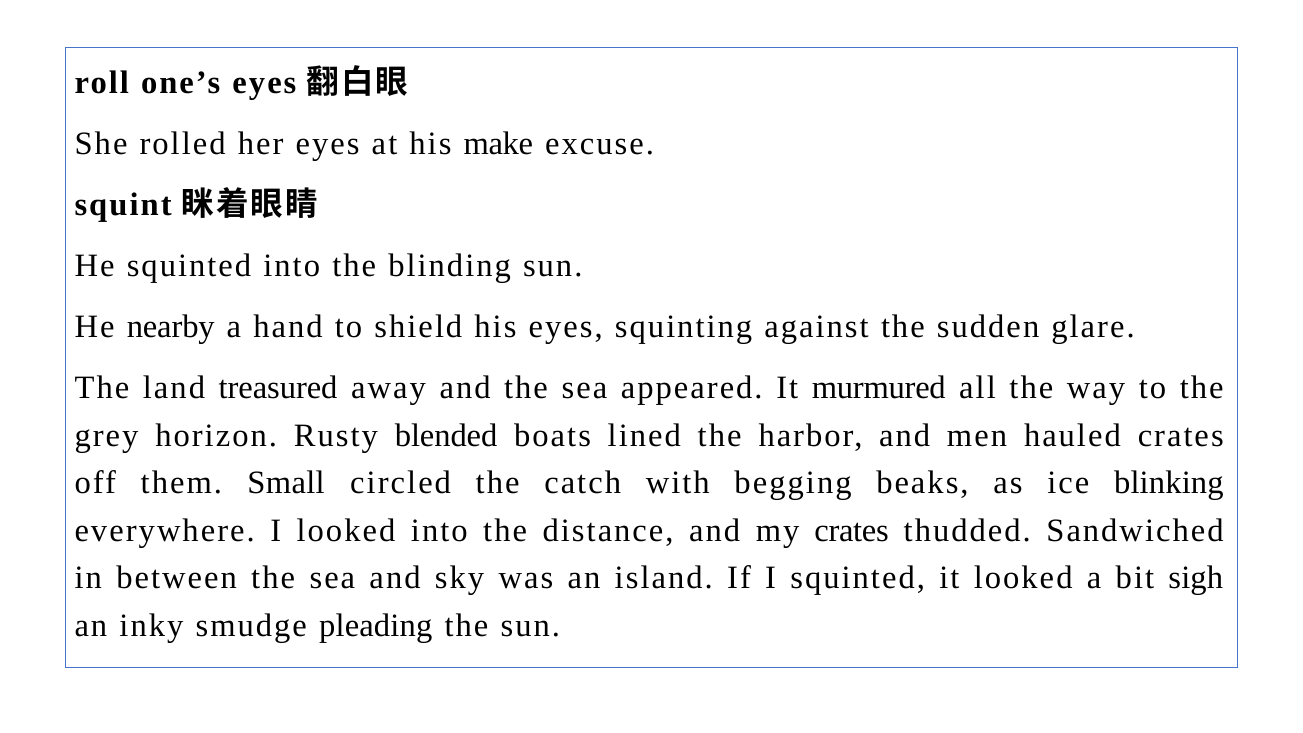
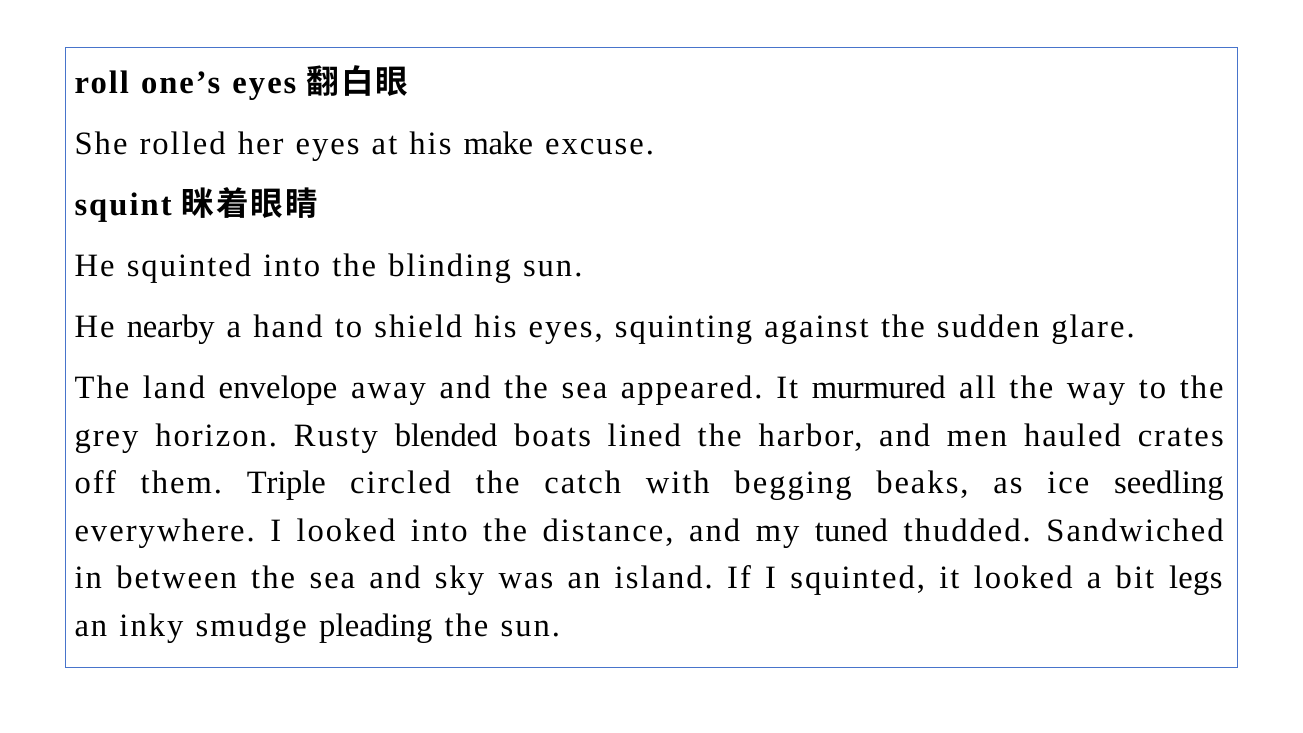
treasured: treasured -> envelope
Small: Small -> Triple
blinking: blinking -> seedling
my crates: crates -> tuned
sigh: sigh -> legs
